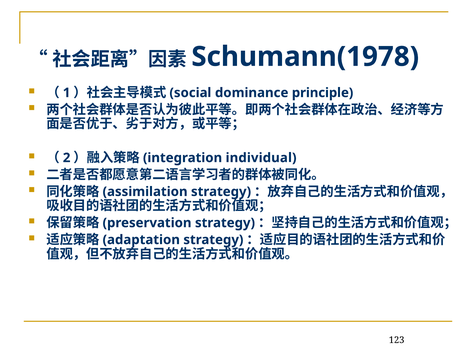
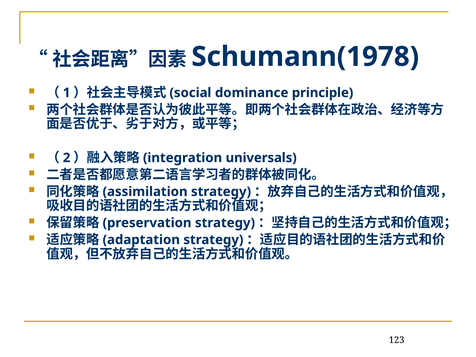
individual: individual -> universals
